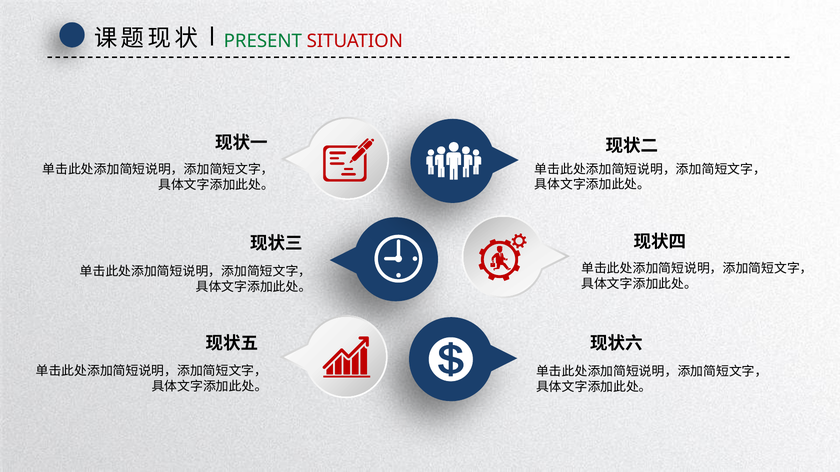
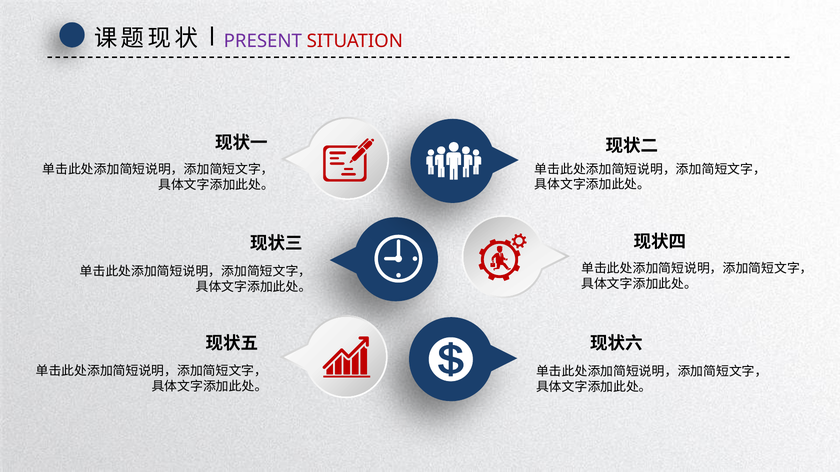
PRESENT colour: green -> purple
